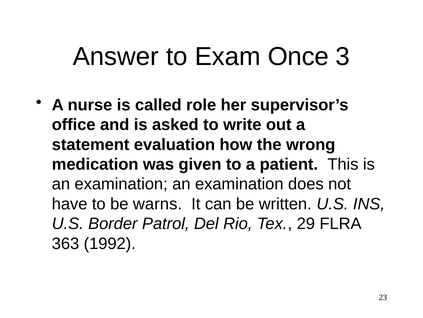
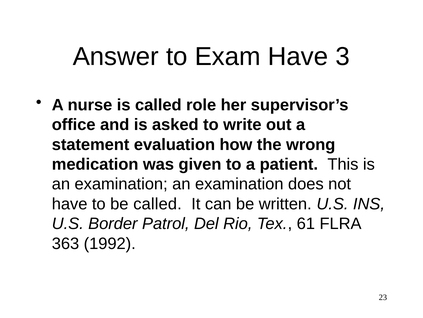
Exam Once: Once -> Have
be warns: warns -> called
29: 29 -> 61
